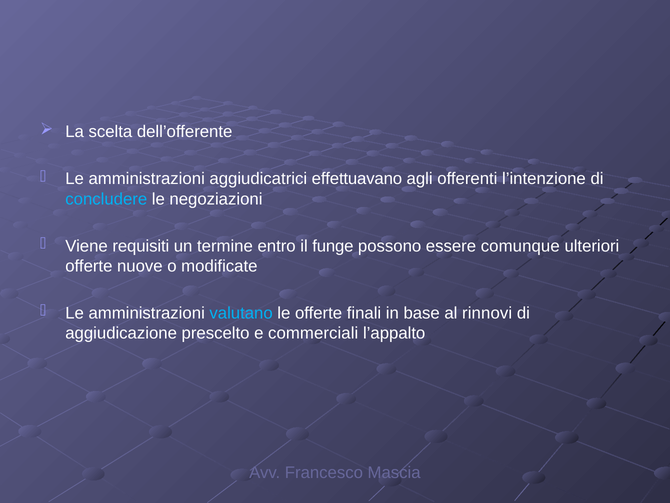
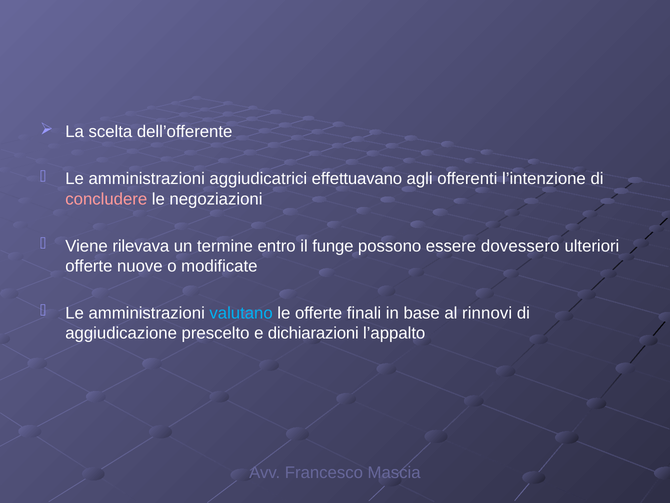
concludere colour: light blue -> pink
requisiti: requisiti -> rilevava
comunque: comunque -> dovessero
commerciali: commerciali -> dichiarazioni
